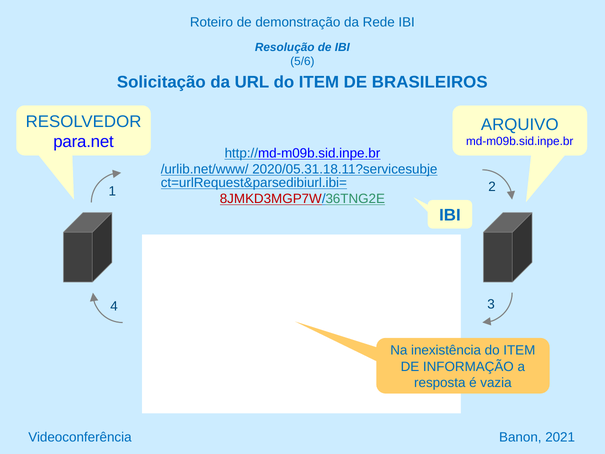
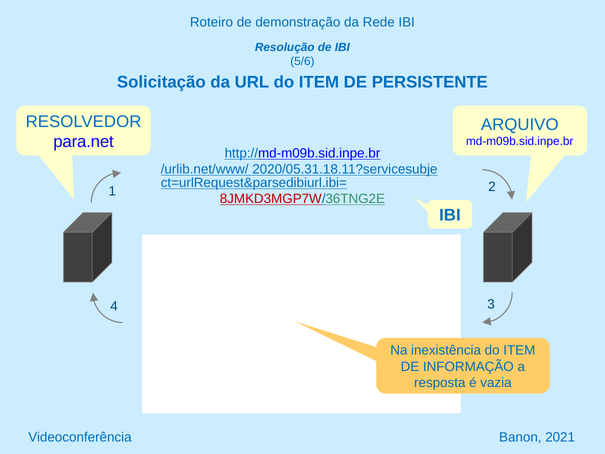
BRASILEIROS: BRASILEIROS -> PERSISTENTE
